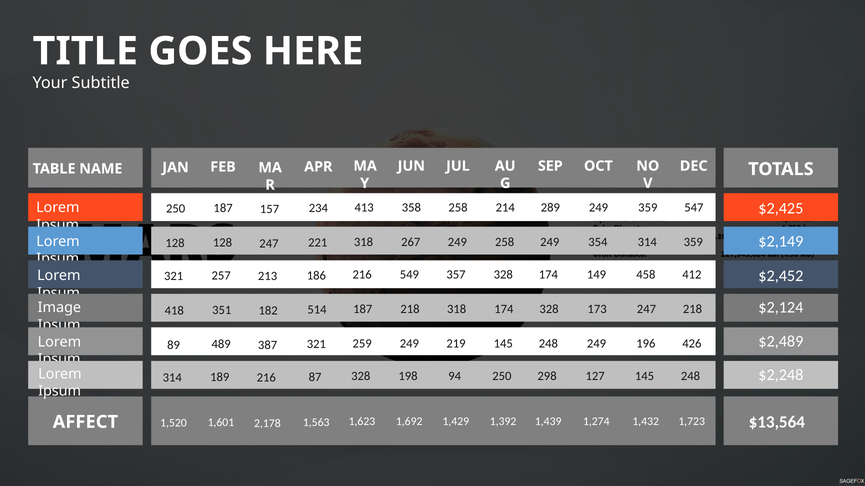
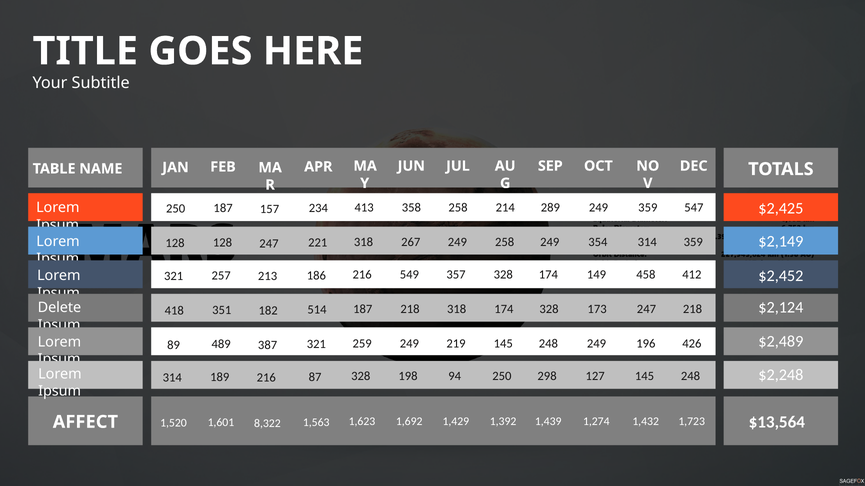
Image: Image -> Delete
2,178: 2,178 -> 8,322
